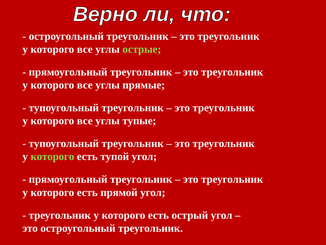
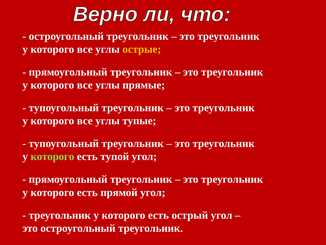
острые colour: light green -> yellow
